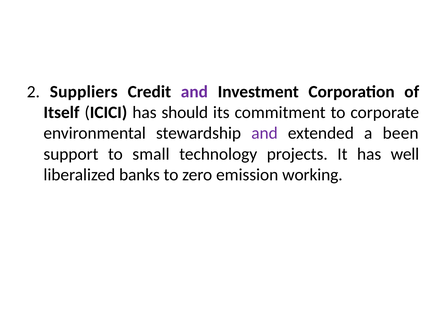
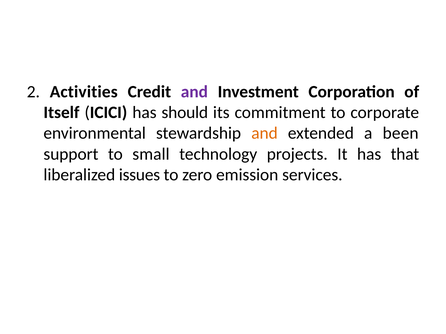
Suppliers: Suppliers -> Activities
and at (265, 133) colour: purple -> orange
well: well -> that
banks: banks -> issues
working: working -> services
